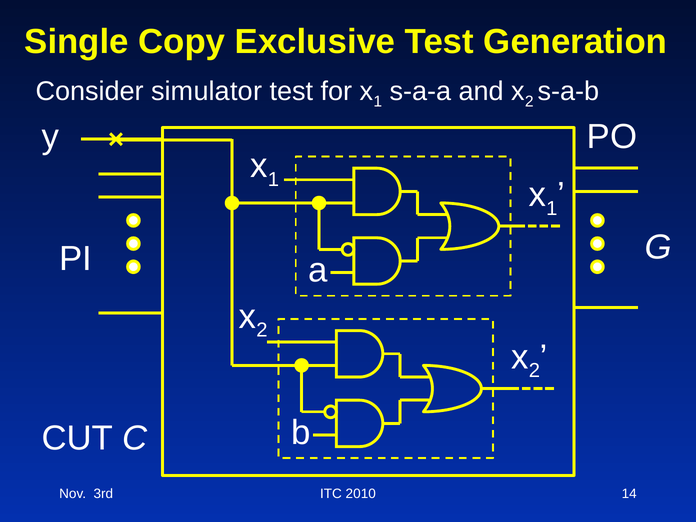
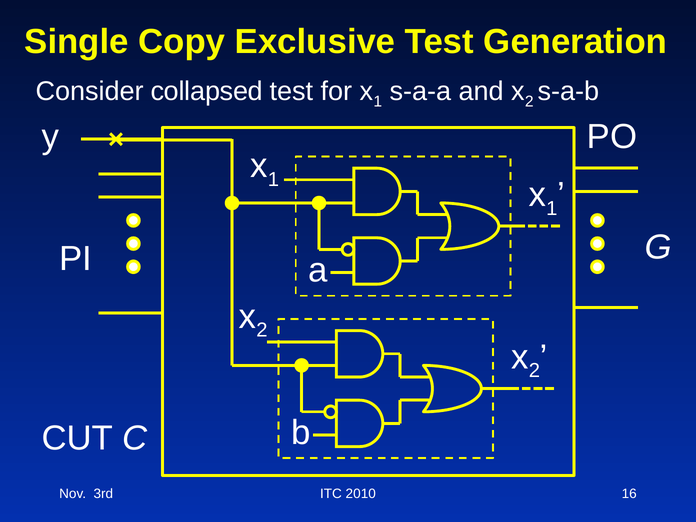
simulator: simulator -> collapsed
14: 14 -> 16
